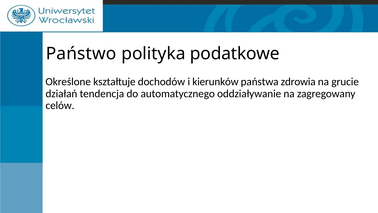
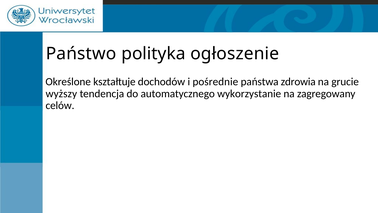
podatkowe: podatkowe -> ogłoszenie
kierunków: kierunków -> pośrednie
działań: działań -> wyższy
oddziaływanie: oddziaływanie -> wykorzystanie
